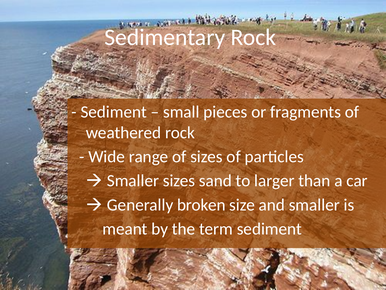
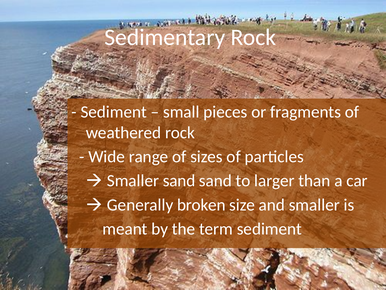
Smaller sizes: sizes -> sand
